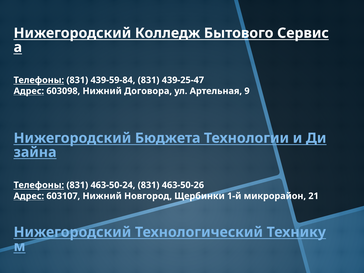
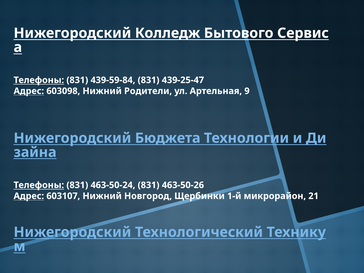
Договора: Договора -> Родители
